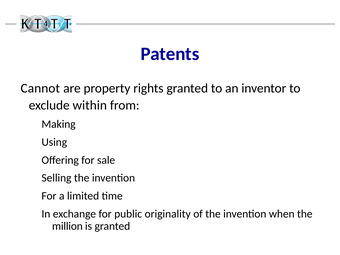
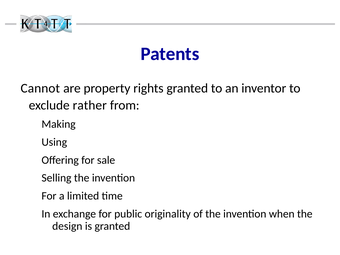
within: within -> rather
million: million -> design
